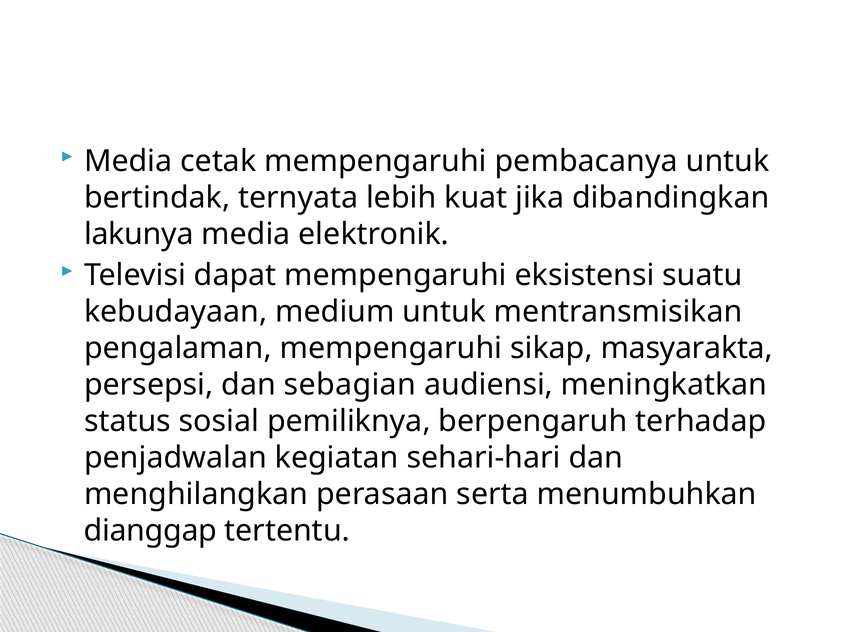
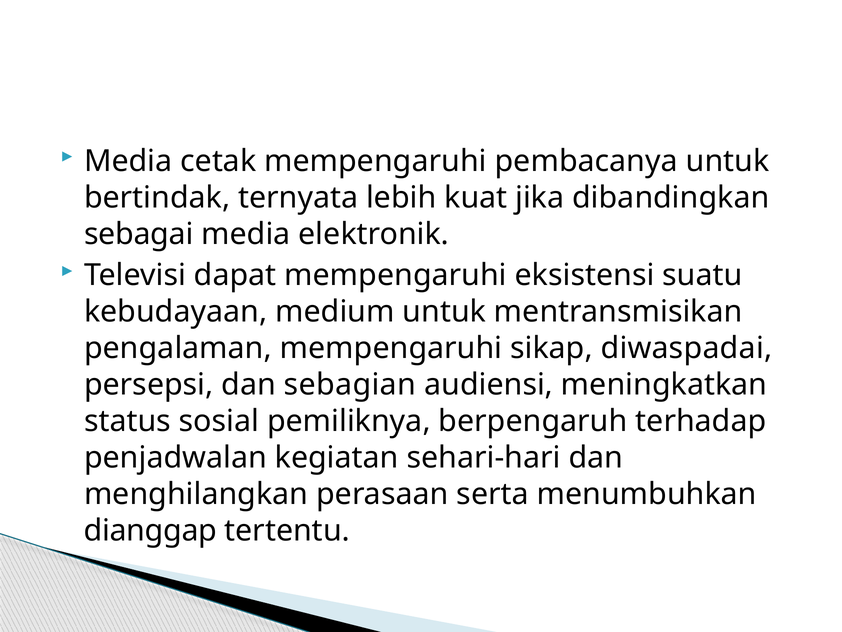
lakunya: lakunya -> sebagai
masyarakta: masyarakta -> diwaspadai
